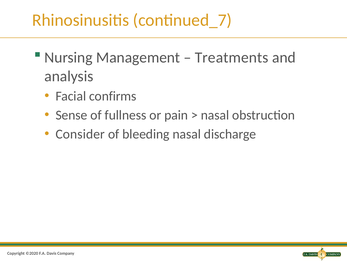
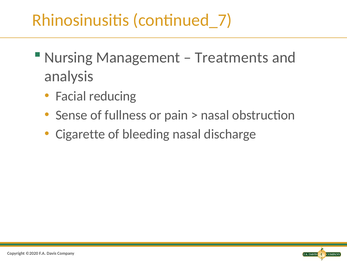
confirms: confirms -> reducing
Consider: Consider -> Cigarette
